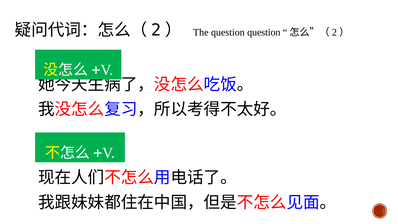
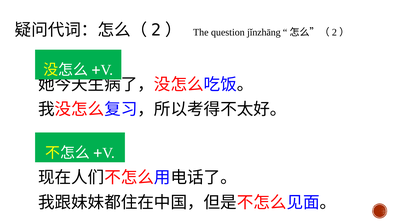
question question: question -> jǐnzhāng
